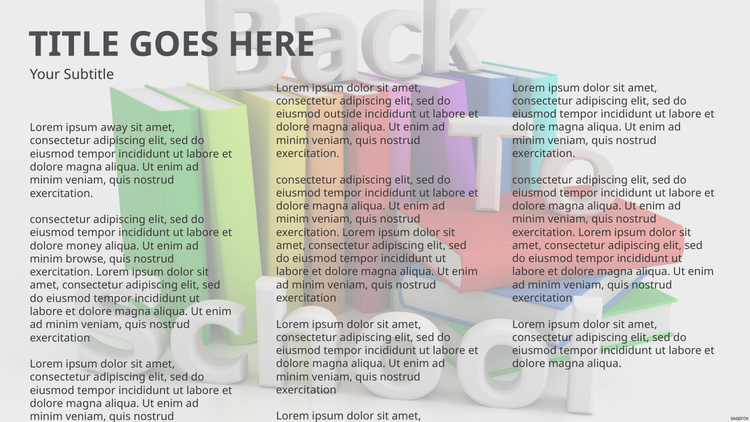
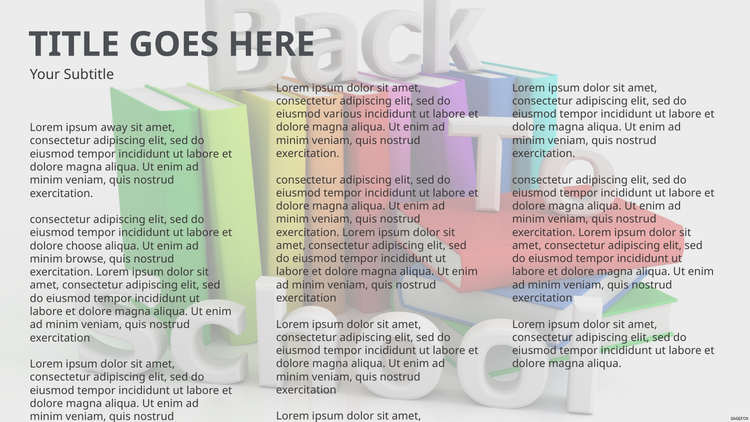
outside: outside -> various
money: money -> choose
